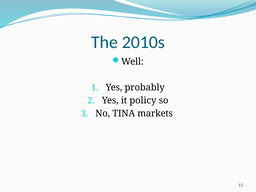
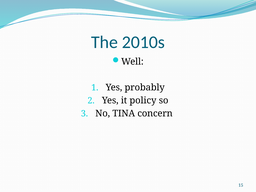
markets: markets -> concern
